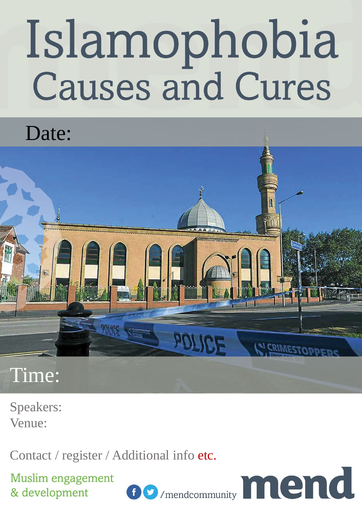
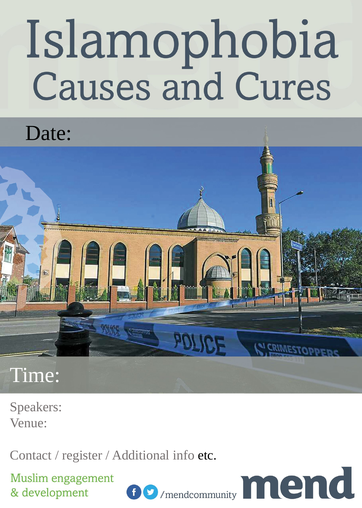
etc colour: red -> black
